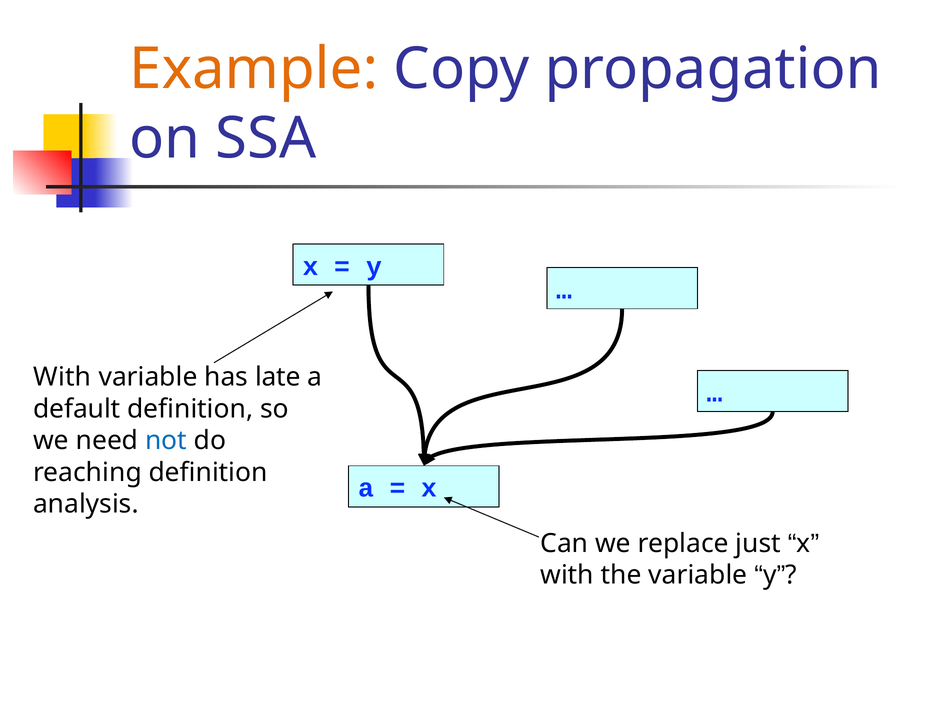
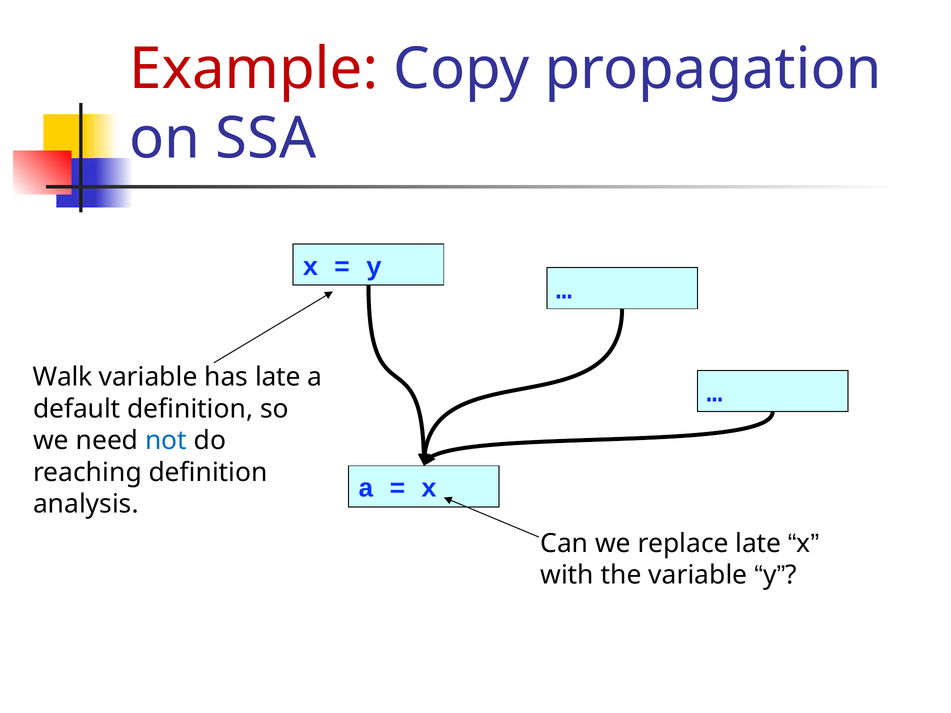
Example colour: orange -> red
With at (62, 377): With -> Walk
replace just: just -> late
